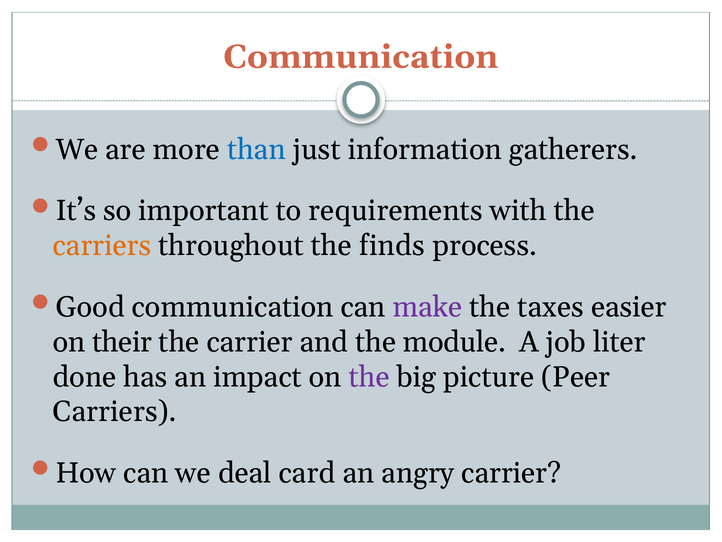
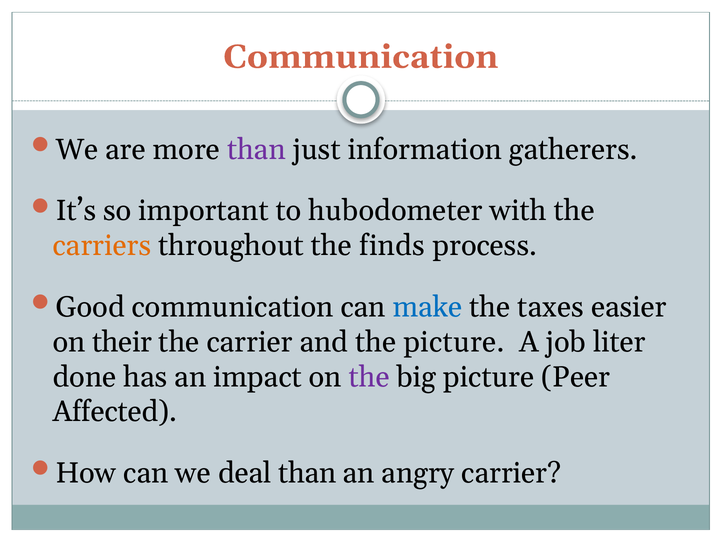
than at (256, 149) colour: blue -> purple
requirements: requirements -> hubodometer
make colour: purple -> blue
the module: module -> picture
Carriers at (115, 411): Carriers -> Affected
deal card: card -> than
